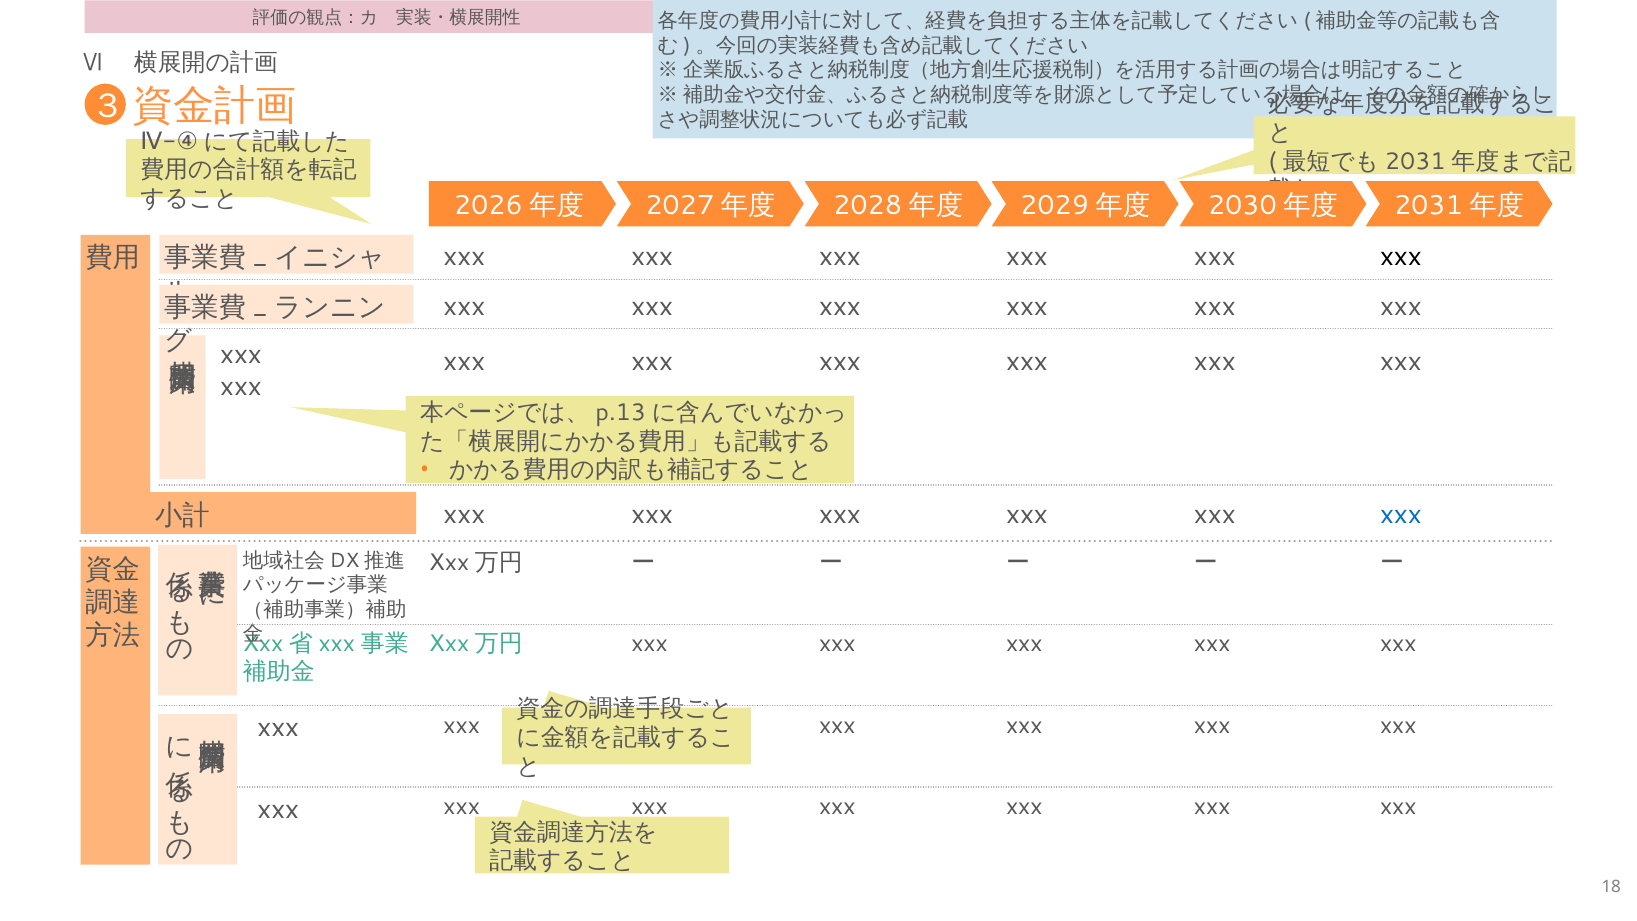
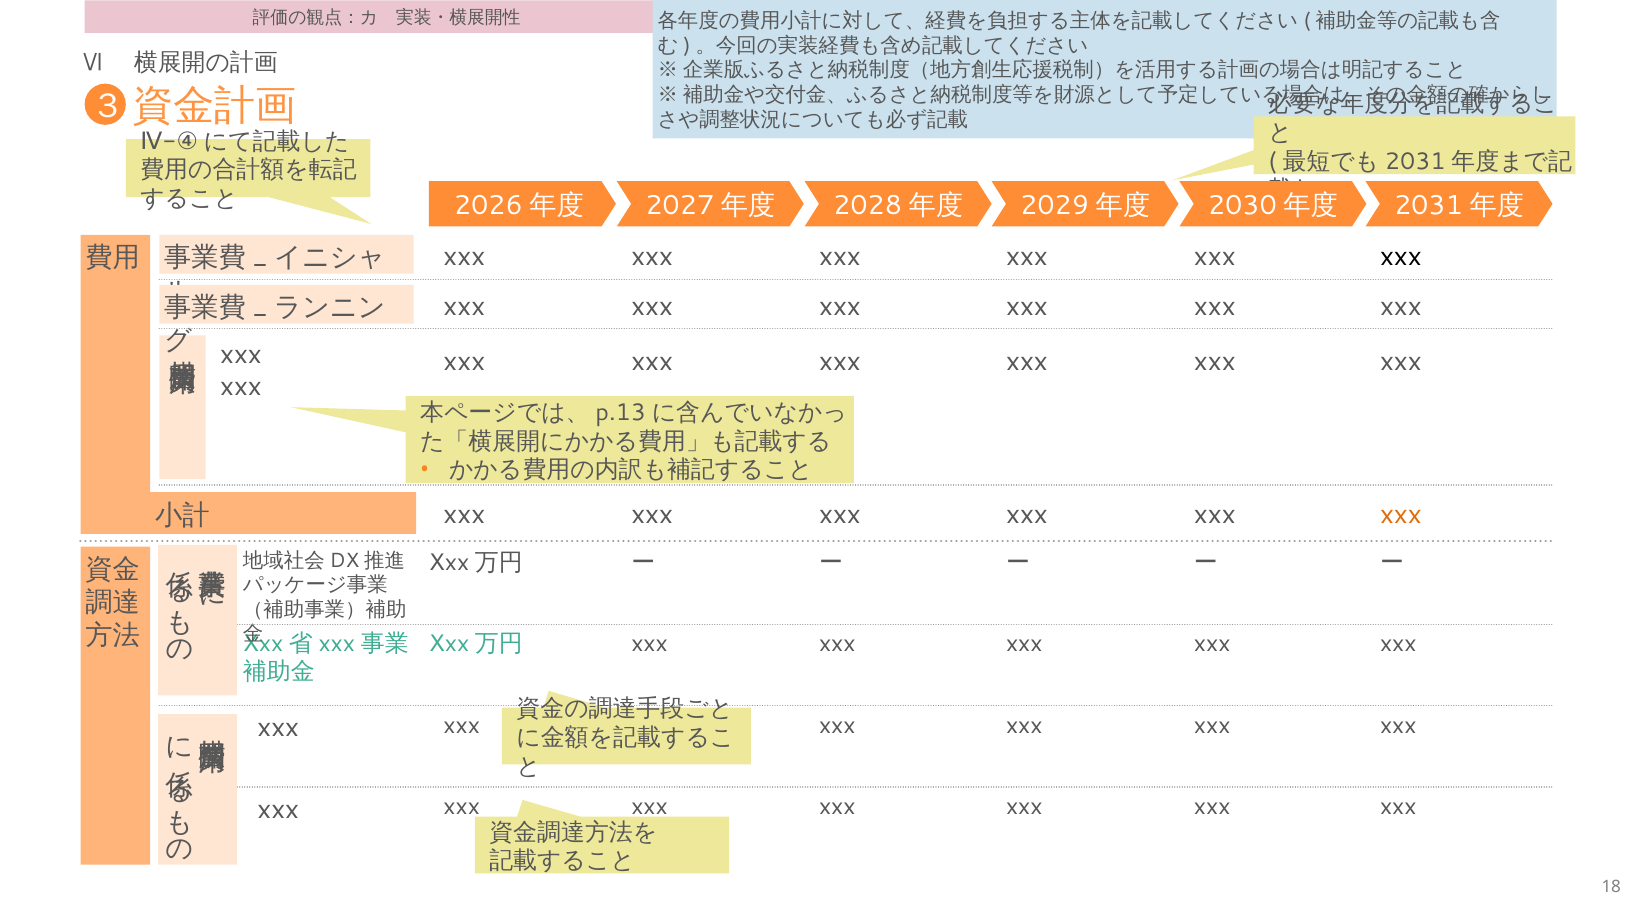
xxx at (1401, 515) colour: blue -> orange
